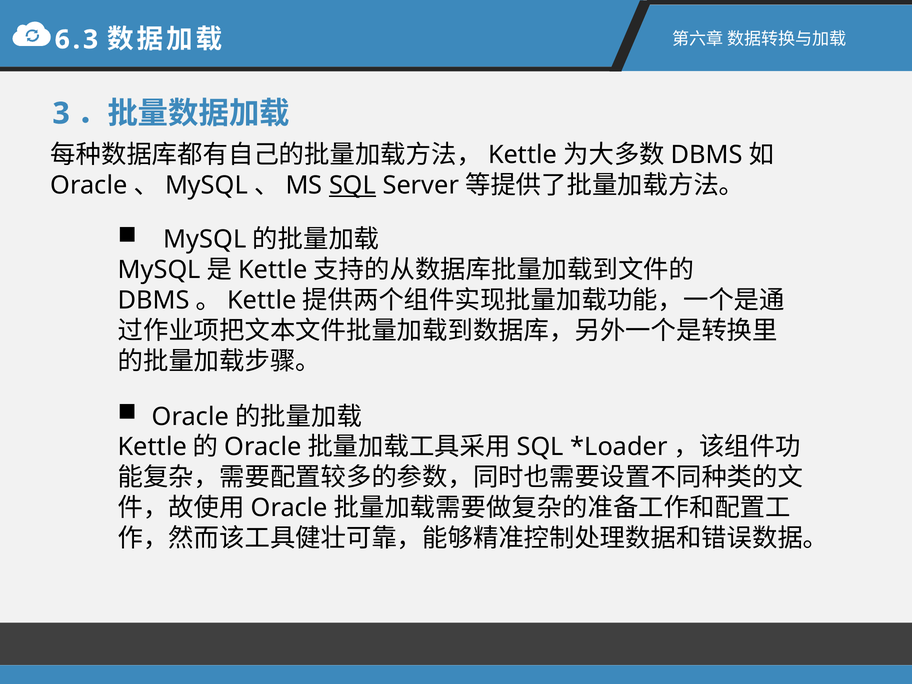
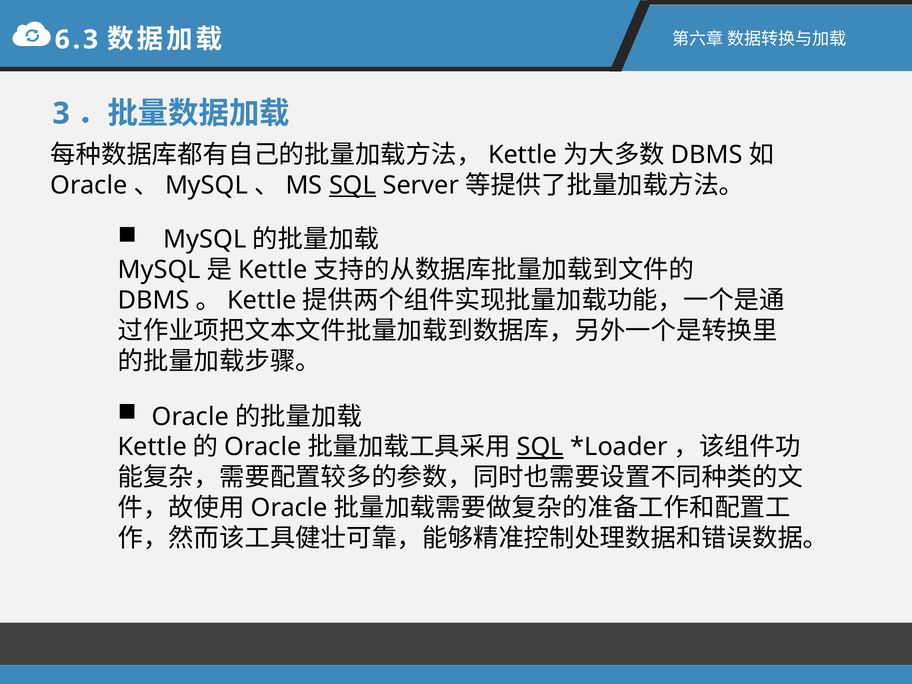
SQL at (540, 447) underline: none -> present
